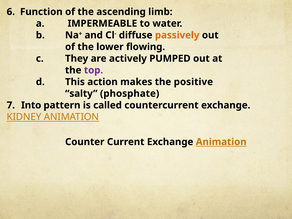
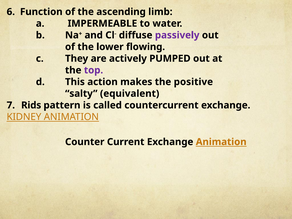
passively colour: orange -> purple
phosphate: phosphate -> equivalent
Into: Into -> Rids
